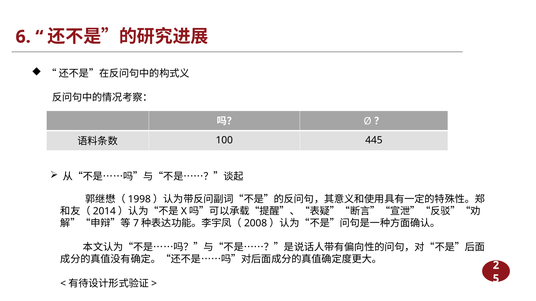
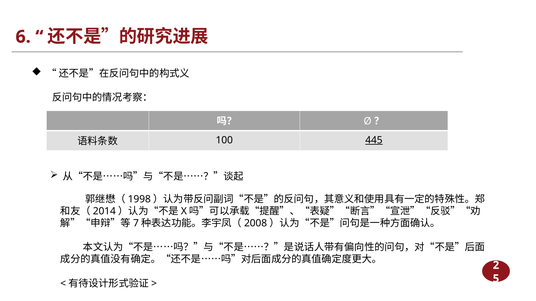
445 underline: none -> present
